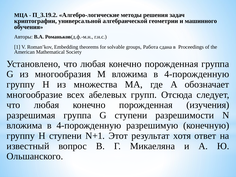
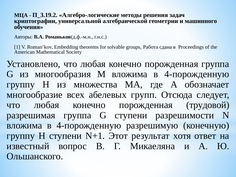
изучения: изучения -> трудовой
